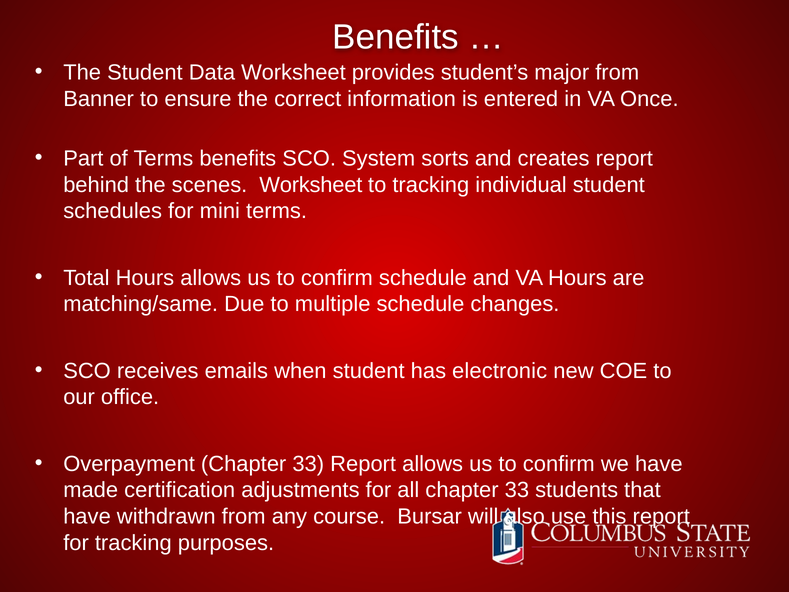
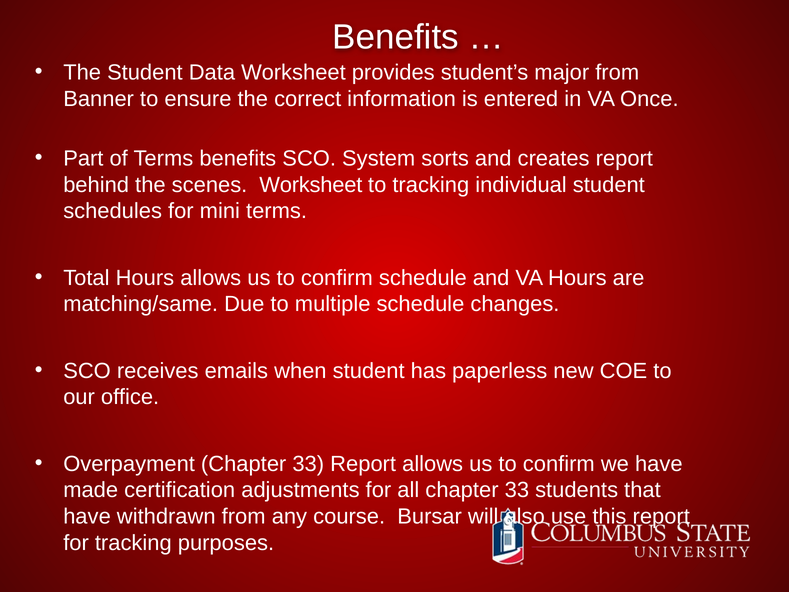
electronic: electronic -> paperless
